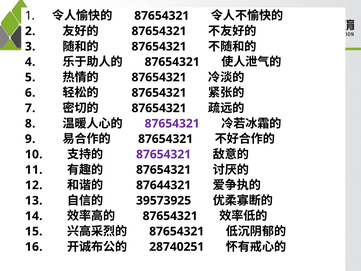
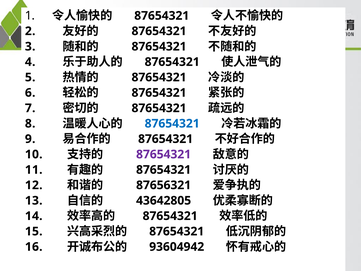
87654321 at (172, 123) colour: purple -> blue
87644321: 87644321 -> 87656321
39573925: 39573925 -> 43642805
28740251: 28740251 -> 93604942
